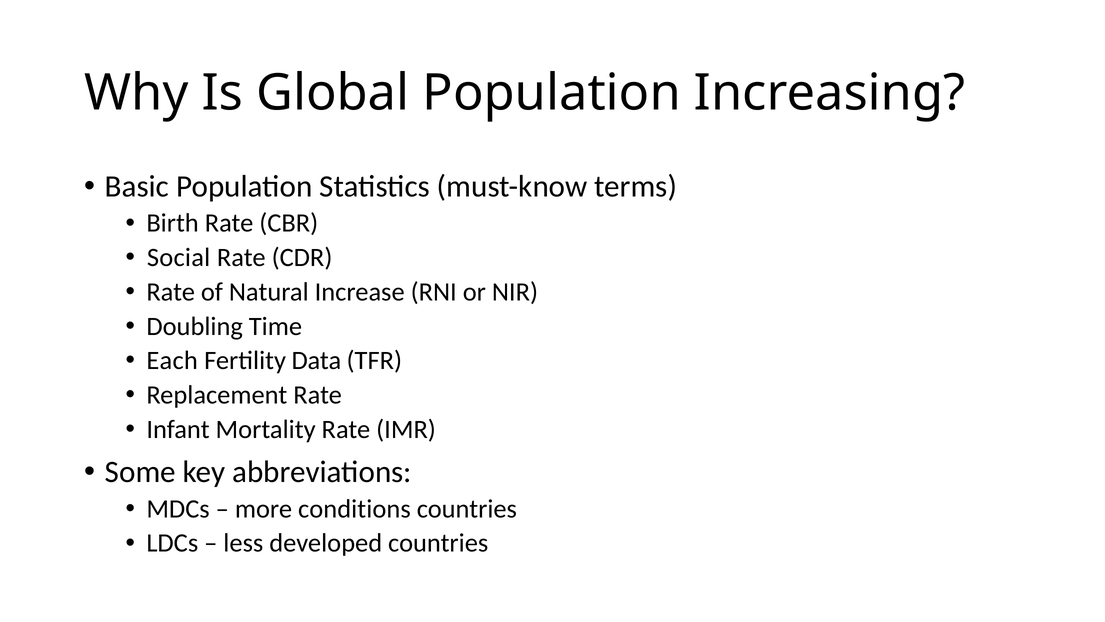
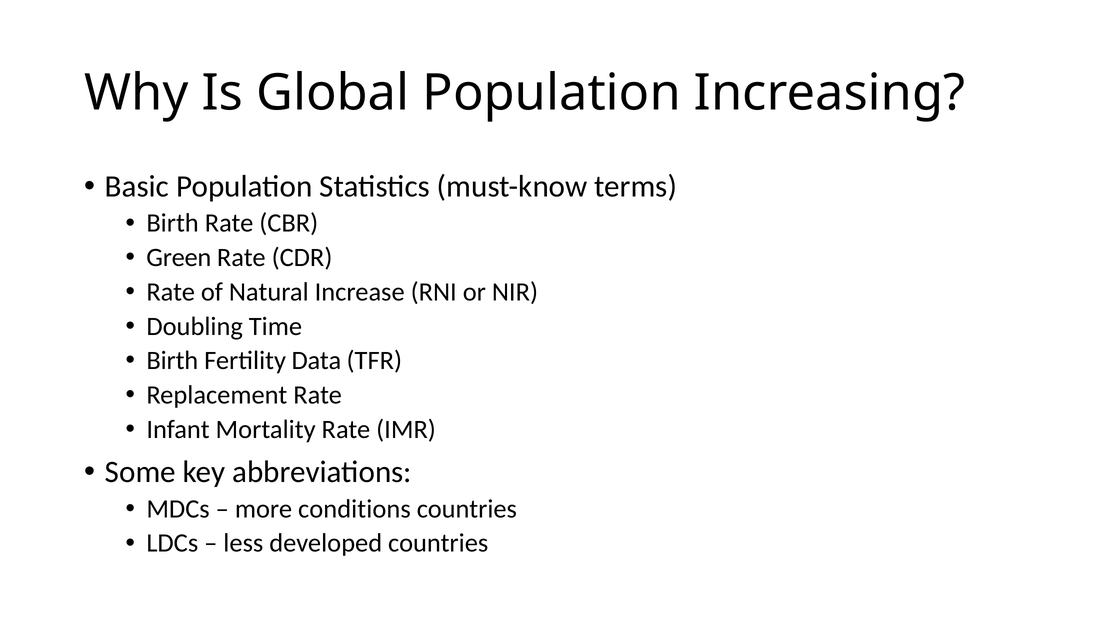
Social: Social -> Green
Each at (172, 360): Each -> Birth
